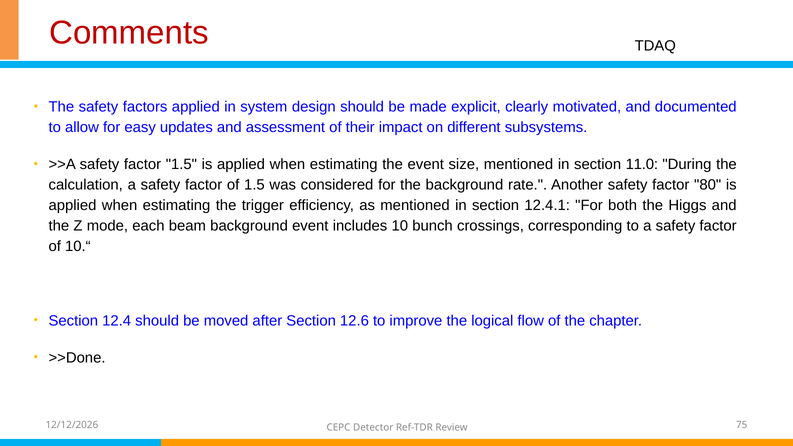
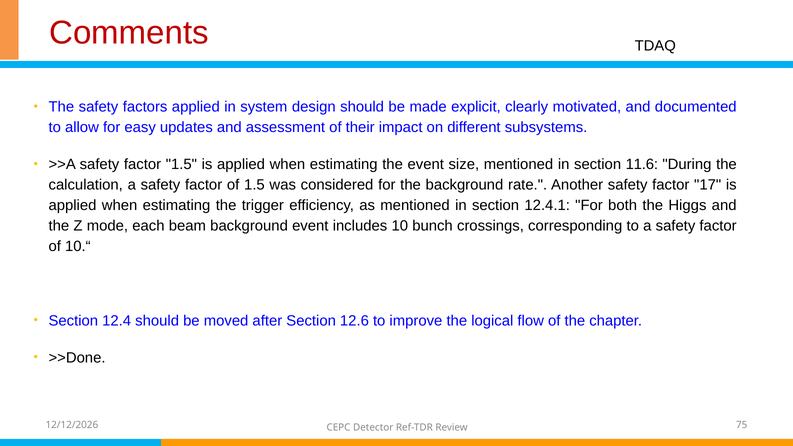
11.0: 11.0 -> 11.6
80: 80 -> 17
